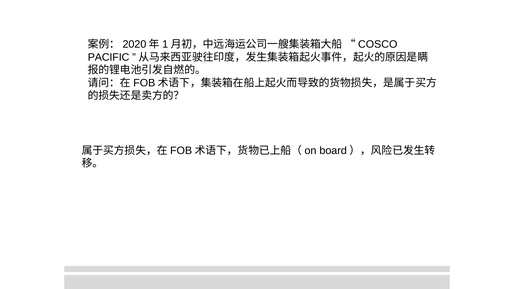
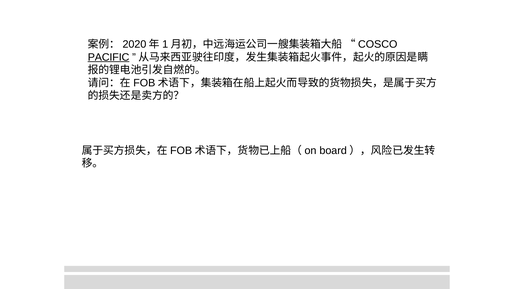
PACIFIC underline: none -> present
